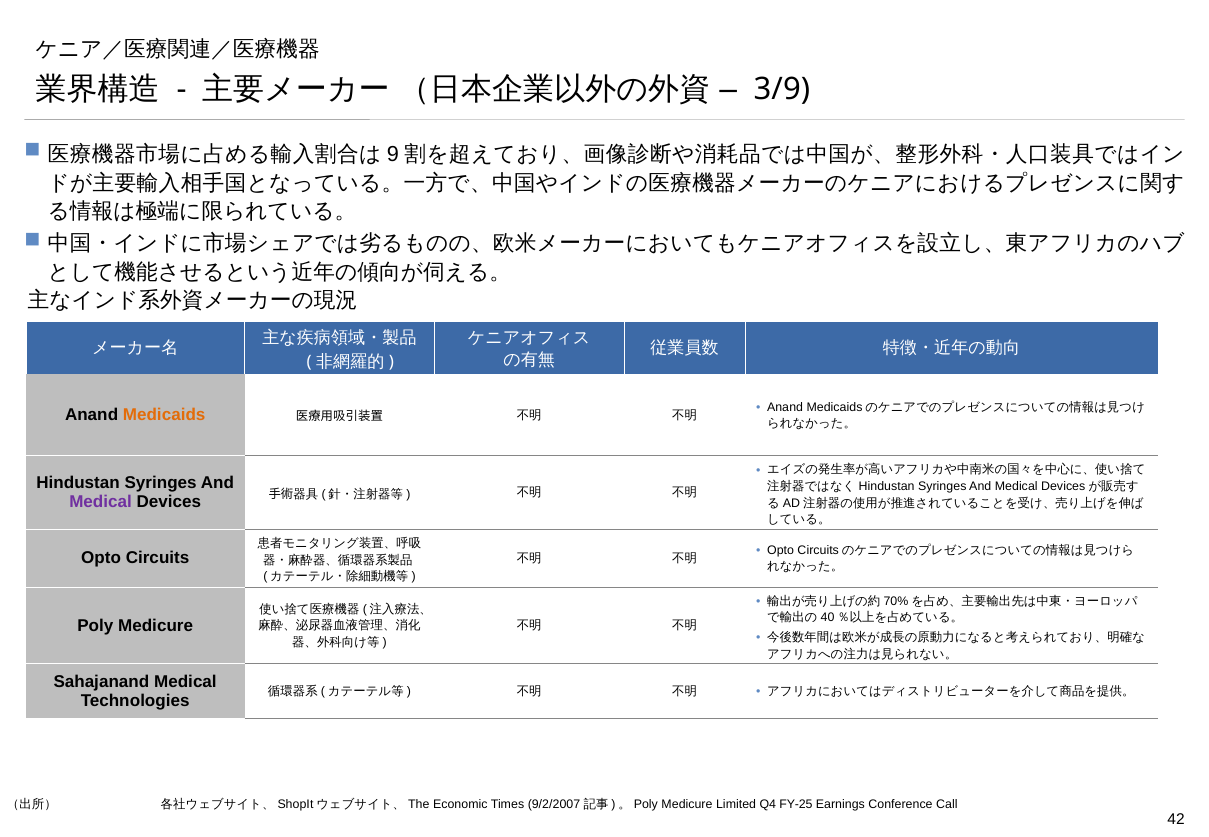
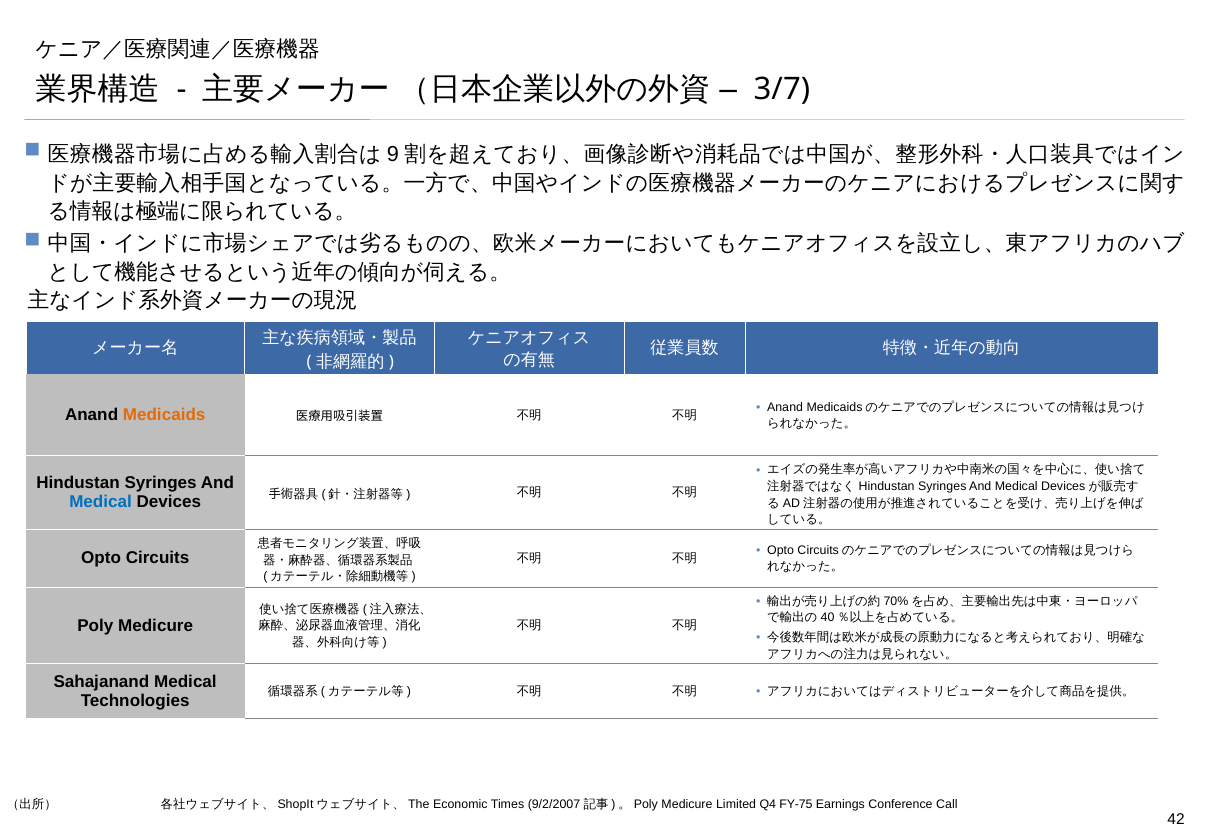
3/9: 3/9 -> 3/7
Medical at (101, 502) colour: purple -> blue
FY-25: FY-25 -> FY-75
